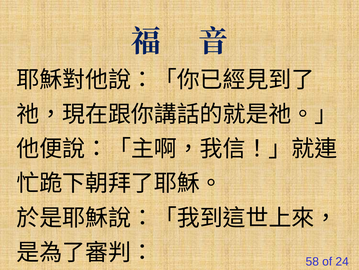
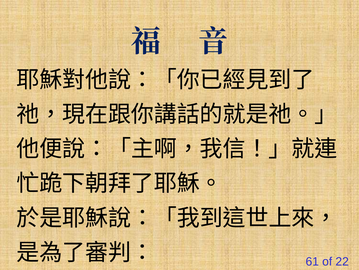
58: 58 -> 61
24: 24 -> 22
